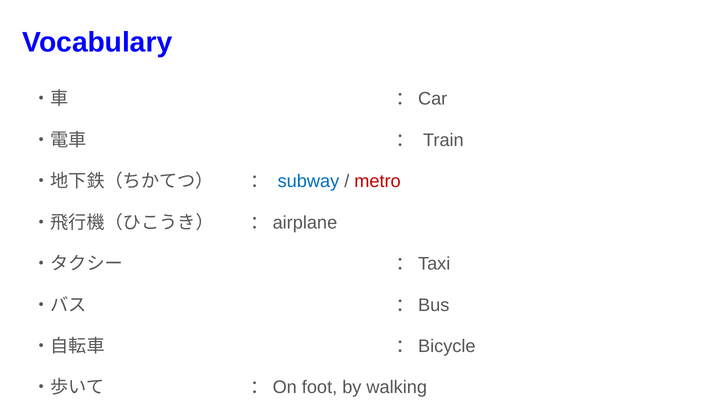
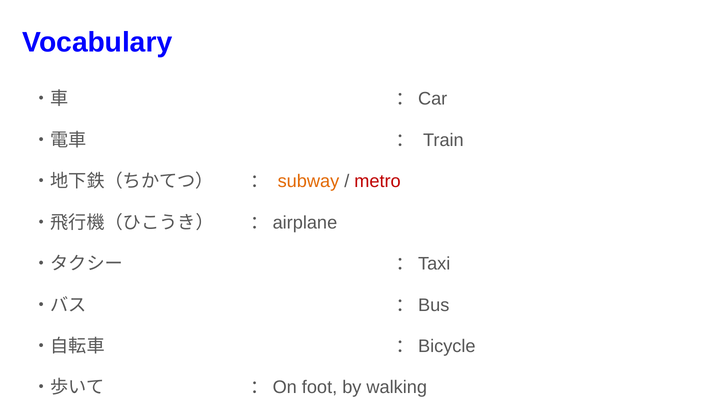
subway colour: blue -> orange
